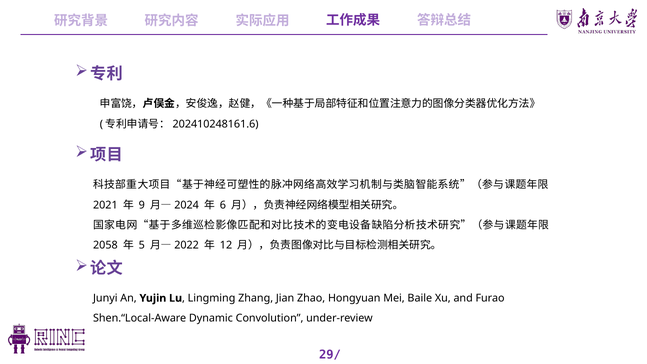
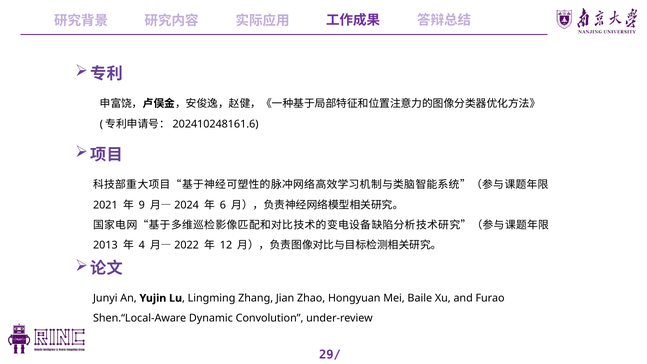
2058: 2058 -> 2013
5: 5 -> 4
